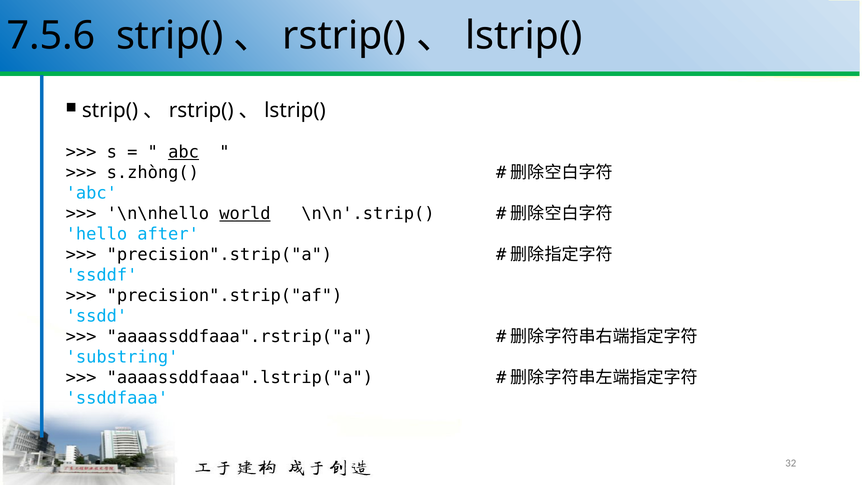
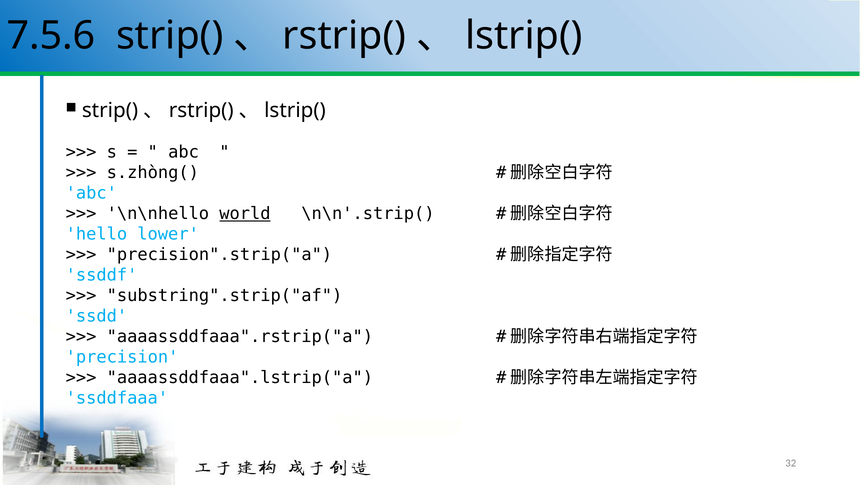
abc at (184, 152) underline: present -> none
after: after -> lower
precision".strip("af: precision".strip("af -> substring".strip("af
substring: substring -> precision
